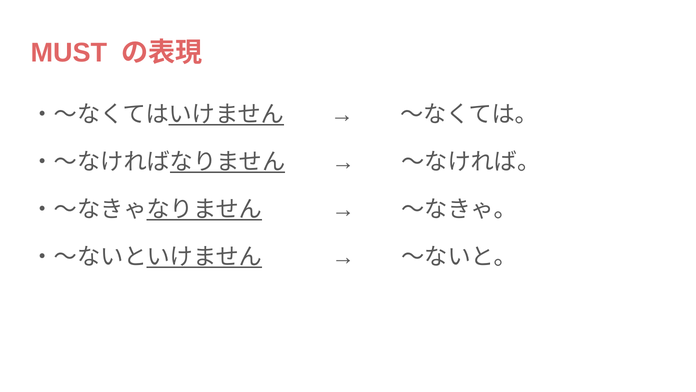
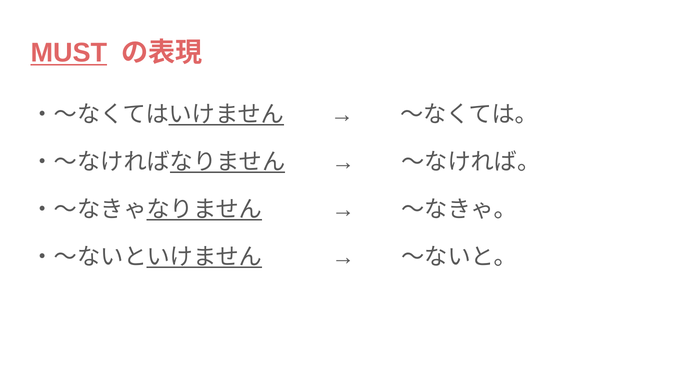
MUST underline: none -> present
